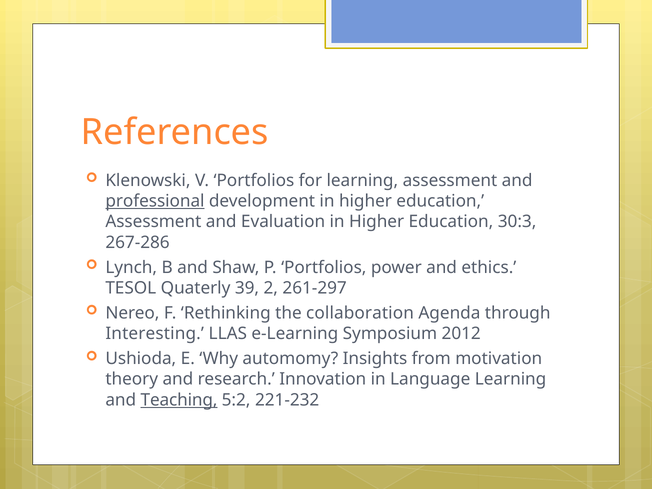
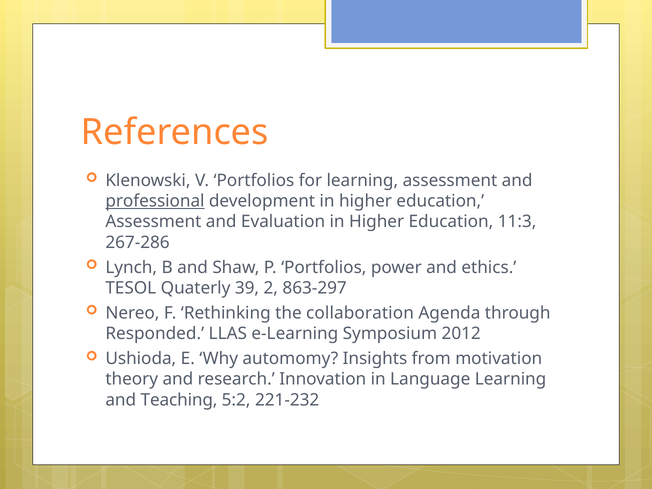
30:3: 30:3 -> 11:3
261-297: 261-297 -> 863-297
Interesting: Interesting -> Responded
Teaching underline: present -> none
